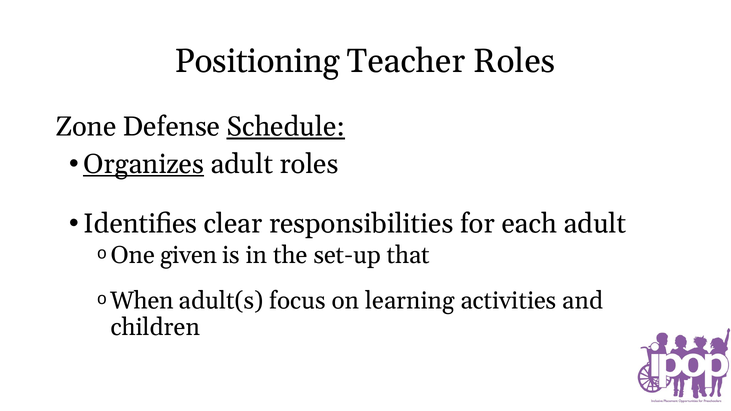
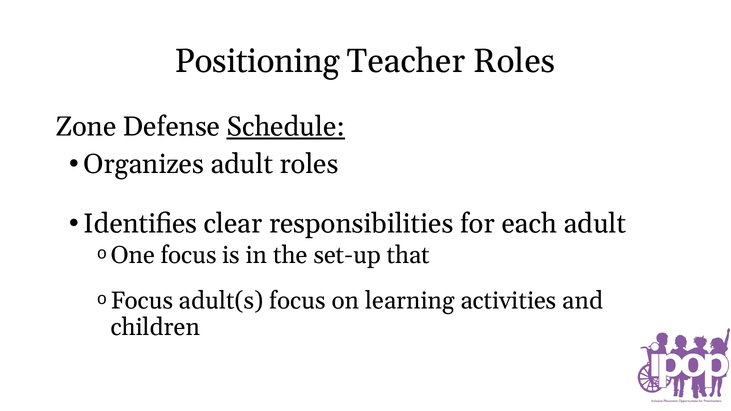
Organizes underline: present -> none
One given: given -> focus
When at (142, 301): When -> Focus
